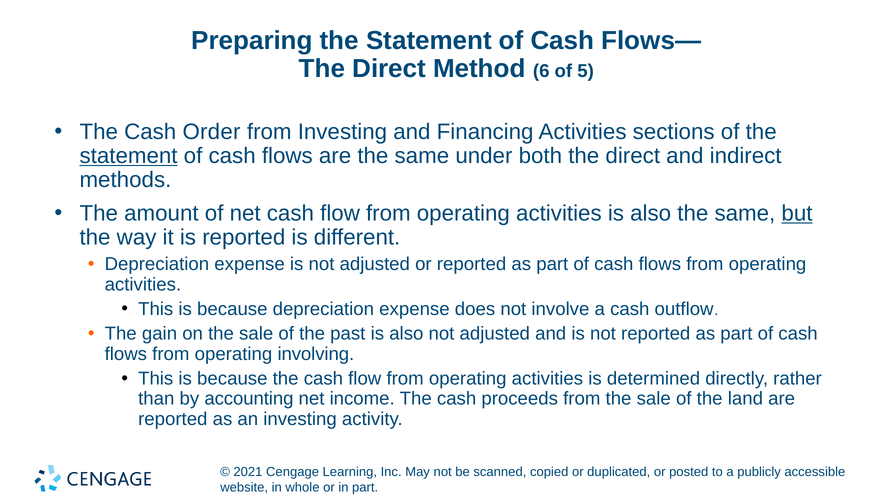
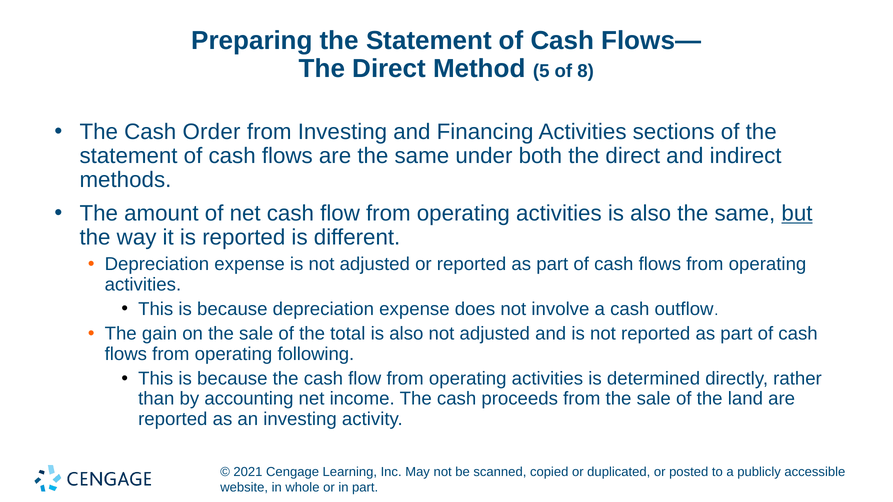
6: 6 -> 5
5: 5 -> 8
statement at (129, 156) underline: present -> none
past: past -> total
involving: involving -> following
